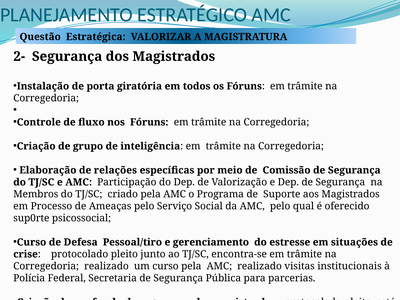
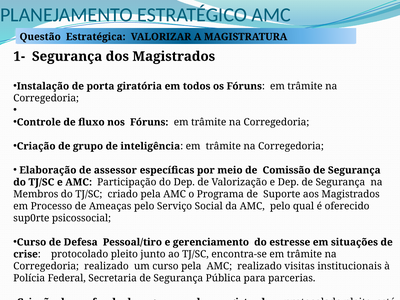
2-: 2- -> 1-
relações: relações -> assessor
